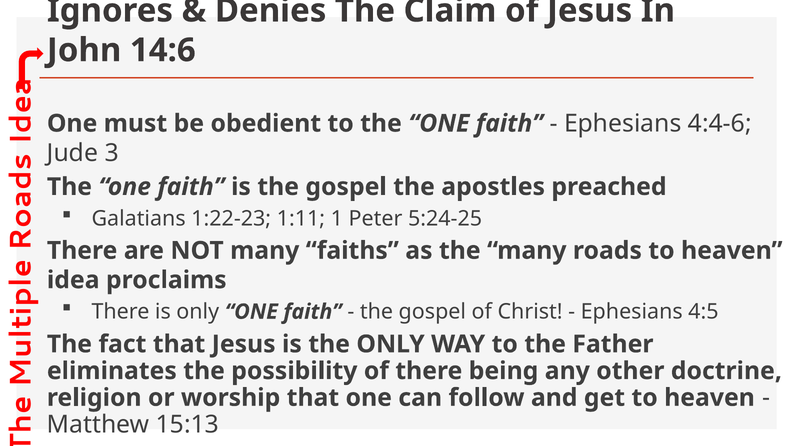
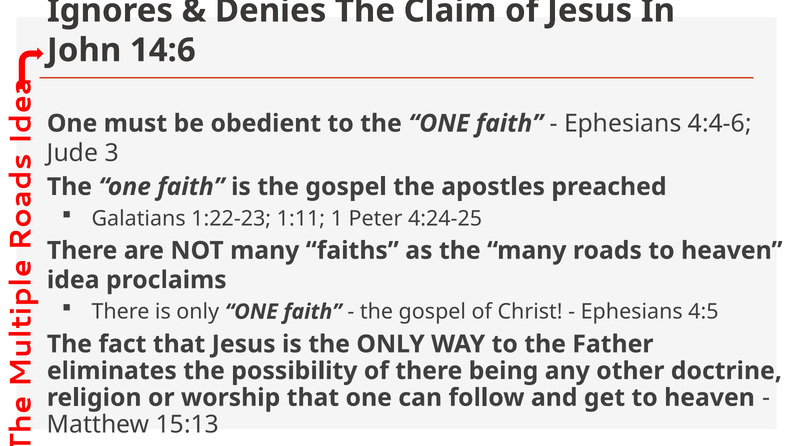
5:24-25: 5:24-25 -> 4:24-25
